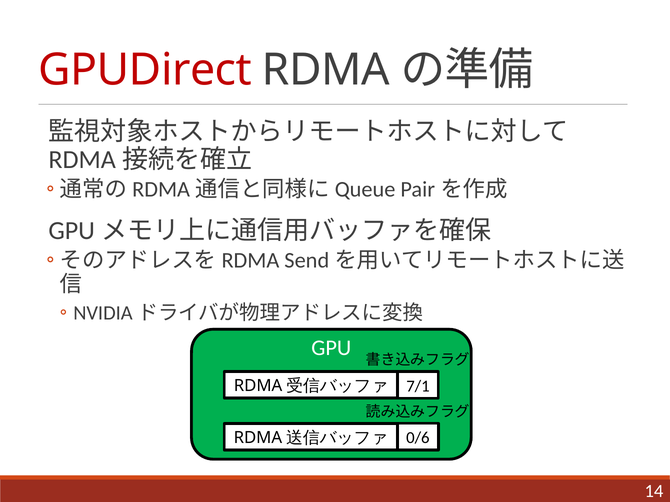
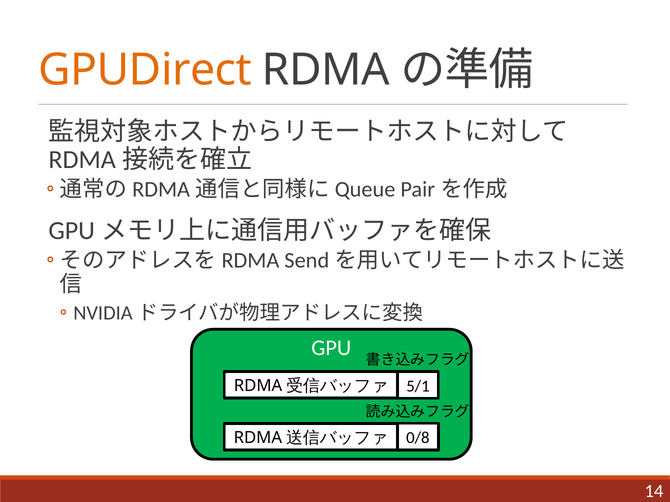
GPUDirect colour: red -> orange
7/1: 7/1 -> 5/1
0/6: 0/6 -> 0/8
